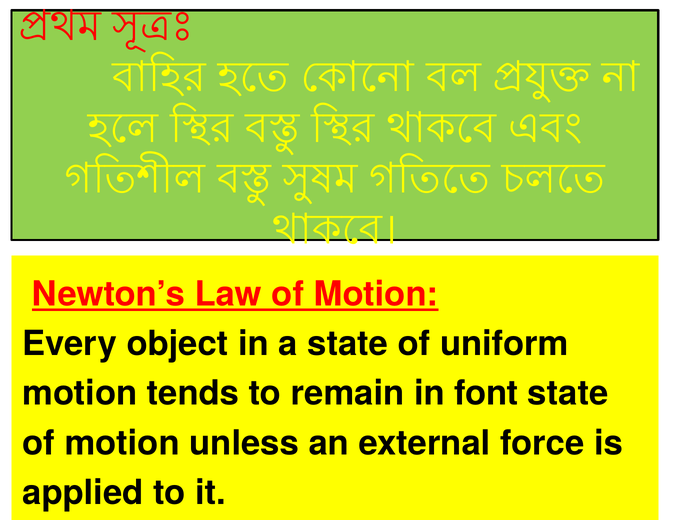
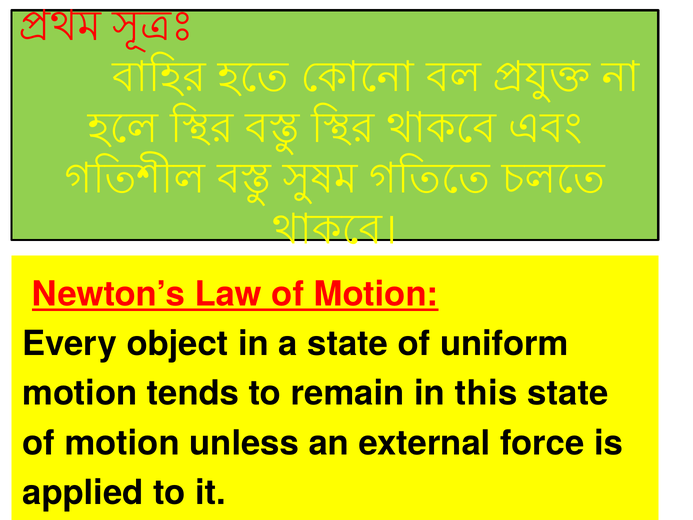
font: font -> this
